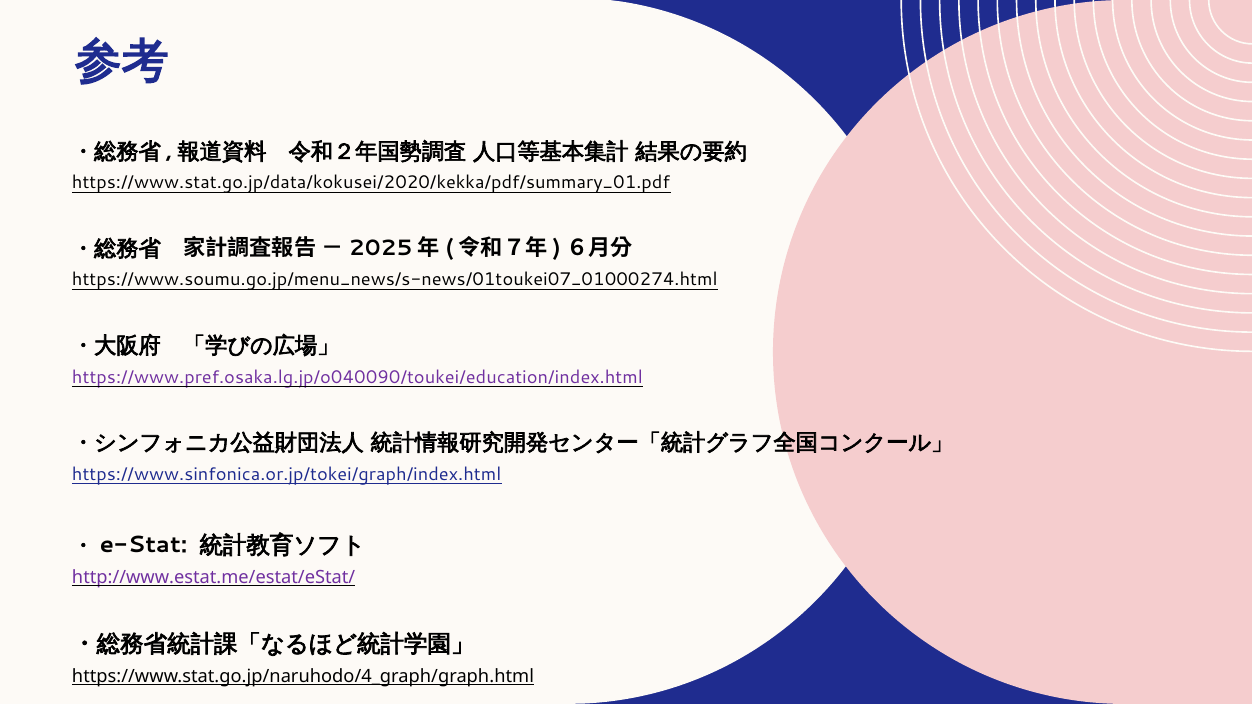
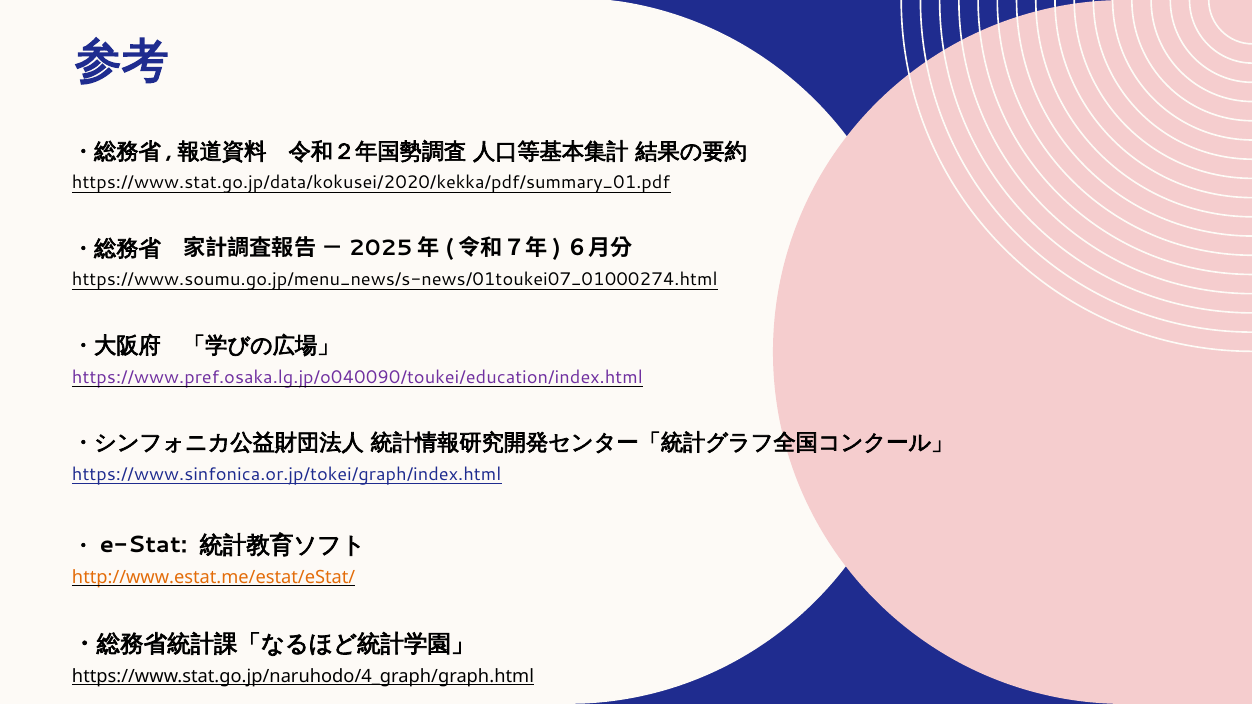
http://www.estat.me/estat/eStat/ colour: purple -> orange
